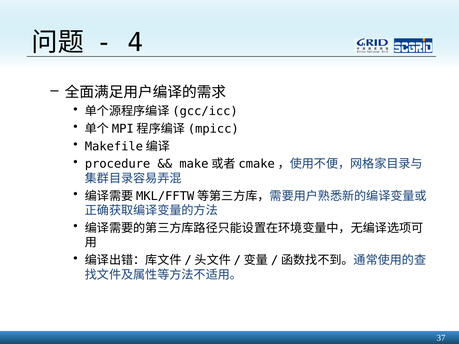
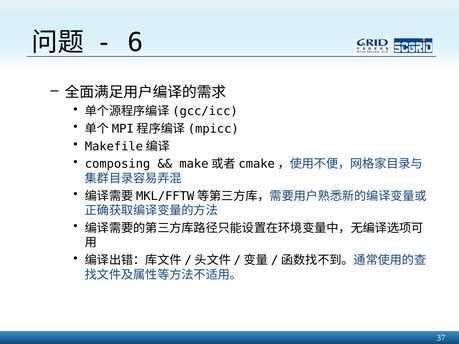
4: 4 -> 6
procedure: procedure -> composing
